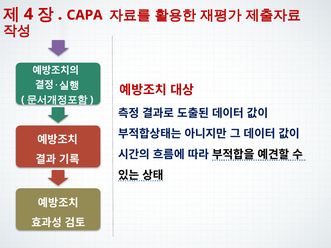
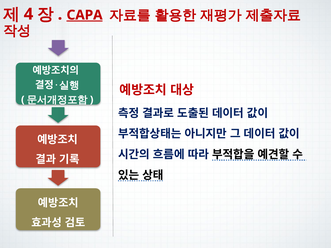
CAPA underline: none -> present
